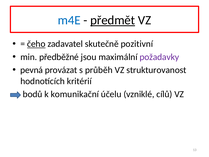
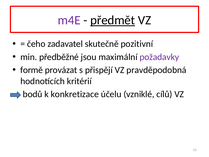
m4E colour: blue -> purple
čeho underline: present -> none
pevná: pevná -> formě
průběh: průběh -> přispějí
strukturovanost: strukturovanost -> pravděpodobná
komunikační: komunikační -> konkretizace
